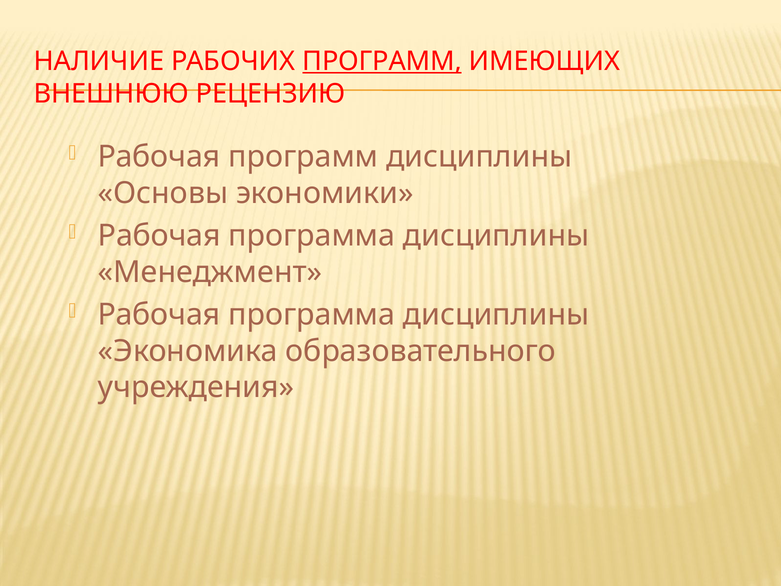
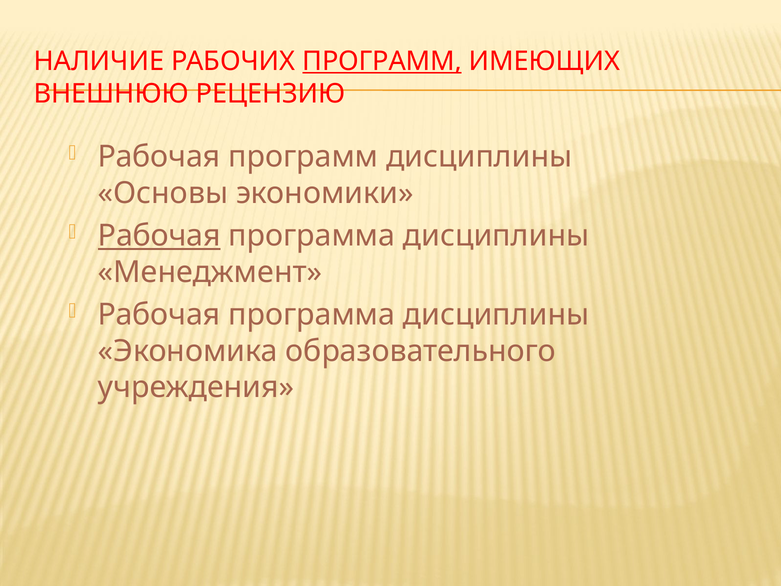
Рабочая at (159, 236) underline: none -> present
